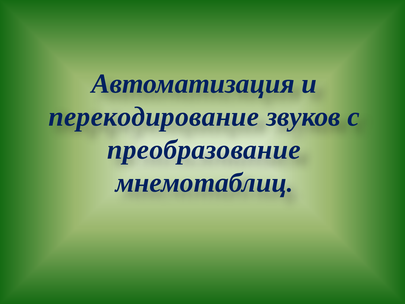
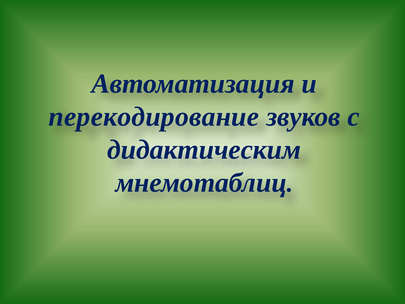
преобразование: преобразование -> дидактическим
